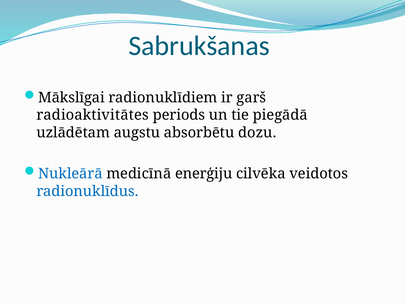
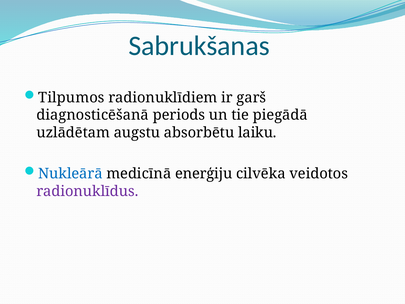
Mākslīgai: Mākslīgai -> Tilpumos
radioaktivitātes: radioaktivitātes -> diagnosticēšanā
dozu: dozu -> laiku
radionuklīdus colour: blue -> purple
